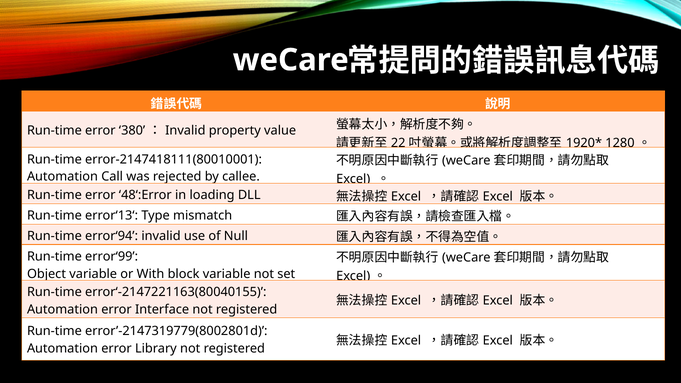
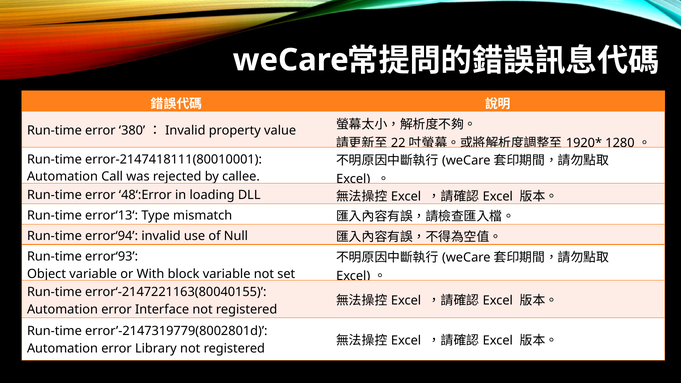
error‘99: error‘99 -> error‘93
